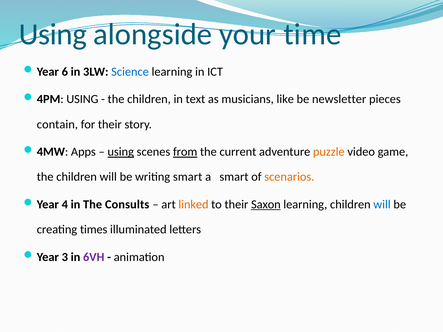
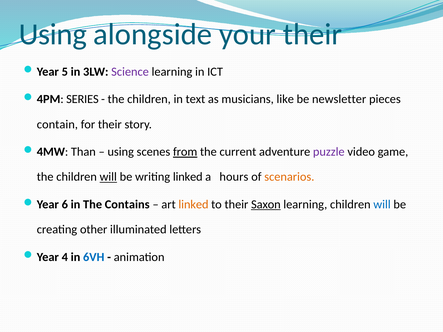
your time: time -> their
6: 6 -> 5
Science colour: blue -> purple
USING at (82, 99): USING -> SERIES
Apps: Apps -> Than
using at (121, 152) underline: present -> none
puzzle colour: orange -> purple
will at (108, 177) underline: none -> present
writing smart: smart -> linked
a smart: smart -> hours
4: 4 -> 6
Consults: Consults -> Contains
times: times -> other
3: 3 -> 4
6VH colour: purple -> blue
